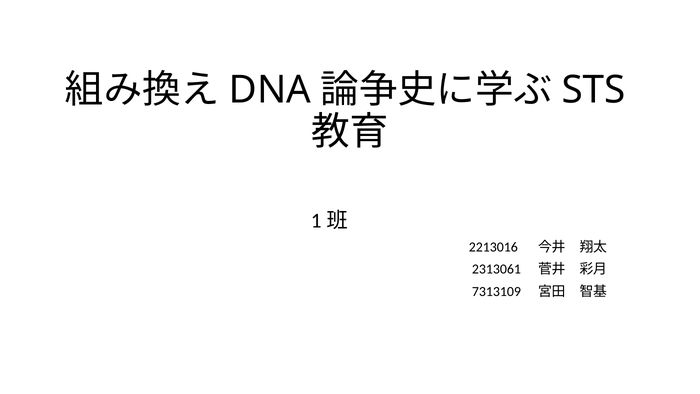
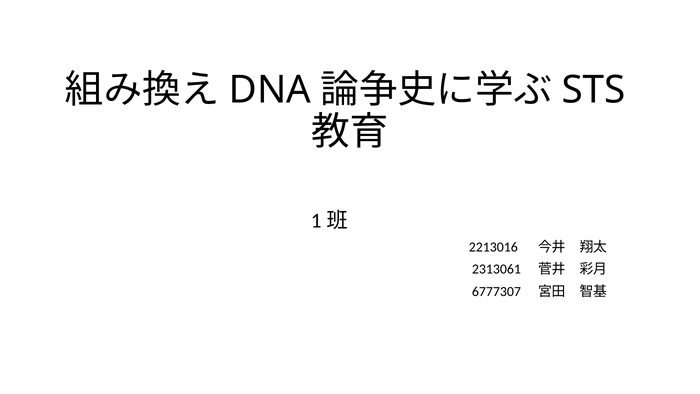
7313109: 7313109 -> 6777307
